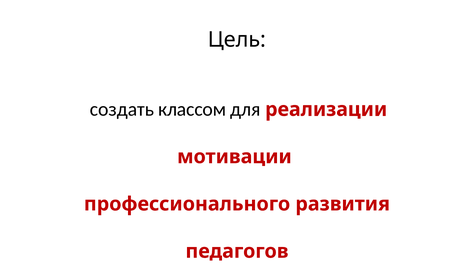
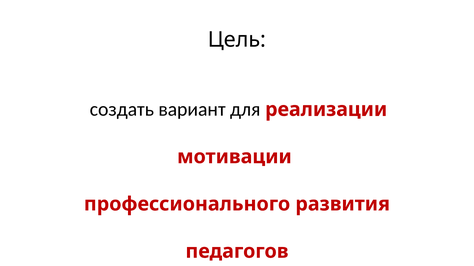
классом: классом -> вариант
